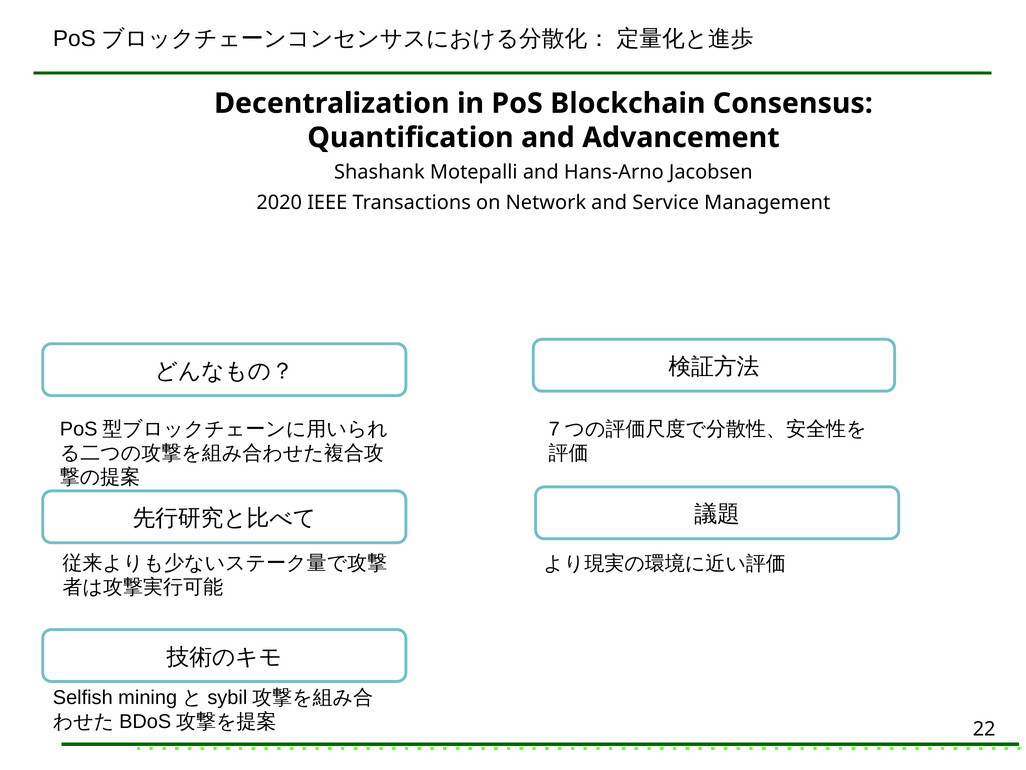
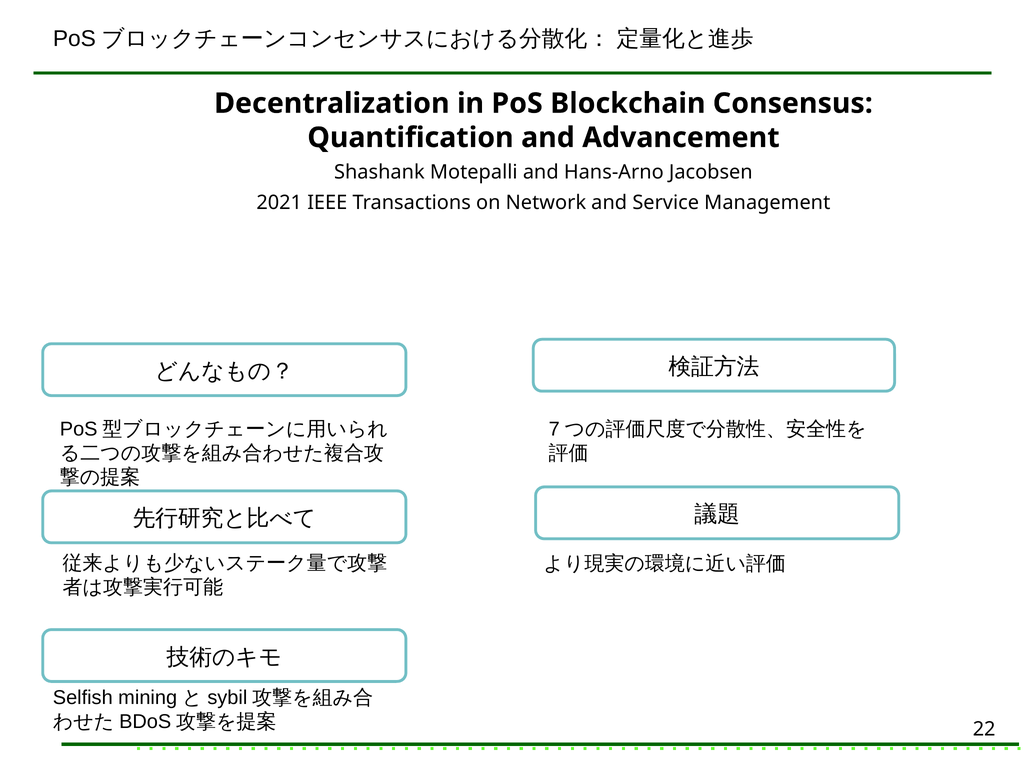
2020: 2020 -> 2021
